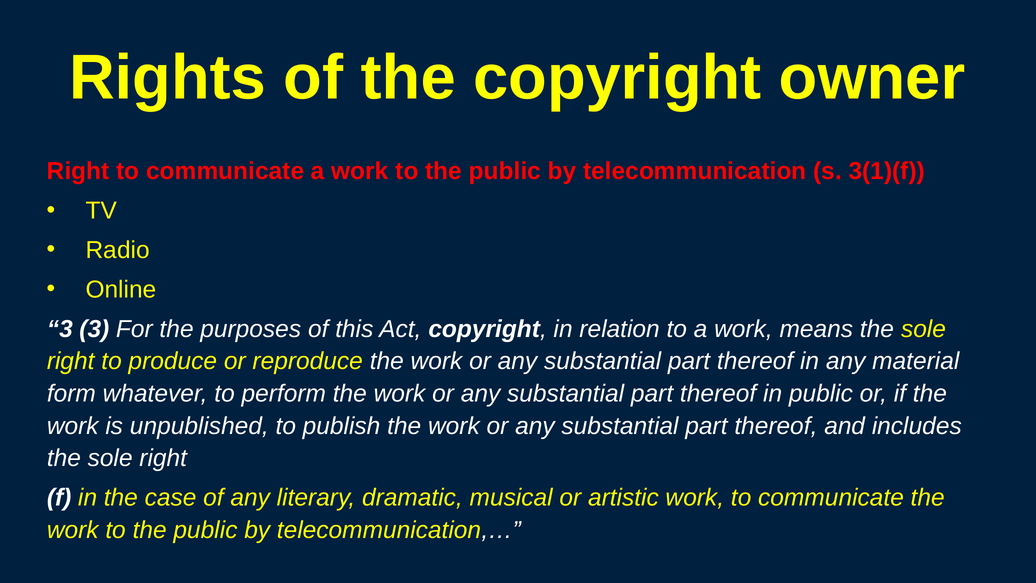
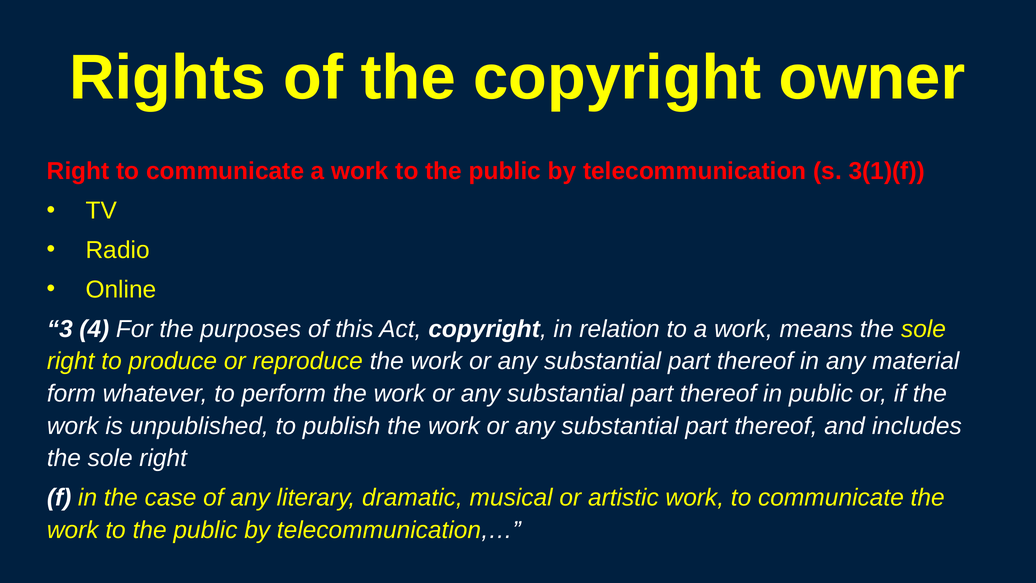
3 3: 3 -> 4
